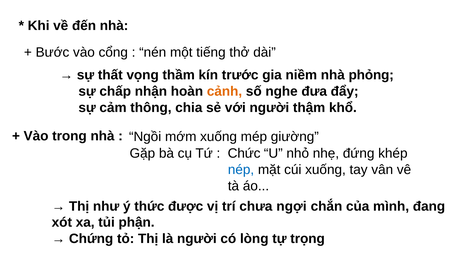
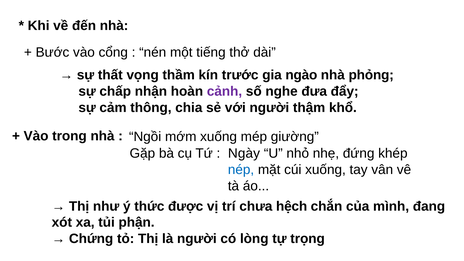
niềm: niềm -> ngào
cảnh colour: orange -> purple
Chức: Chức -> Ngày
ngợi: ngợi -> hệch
